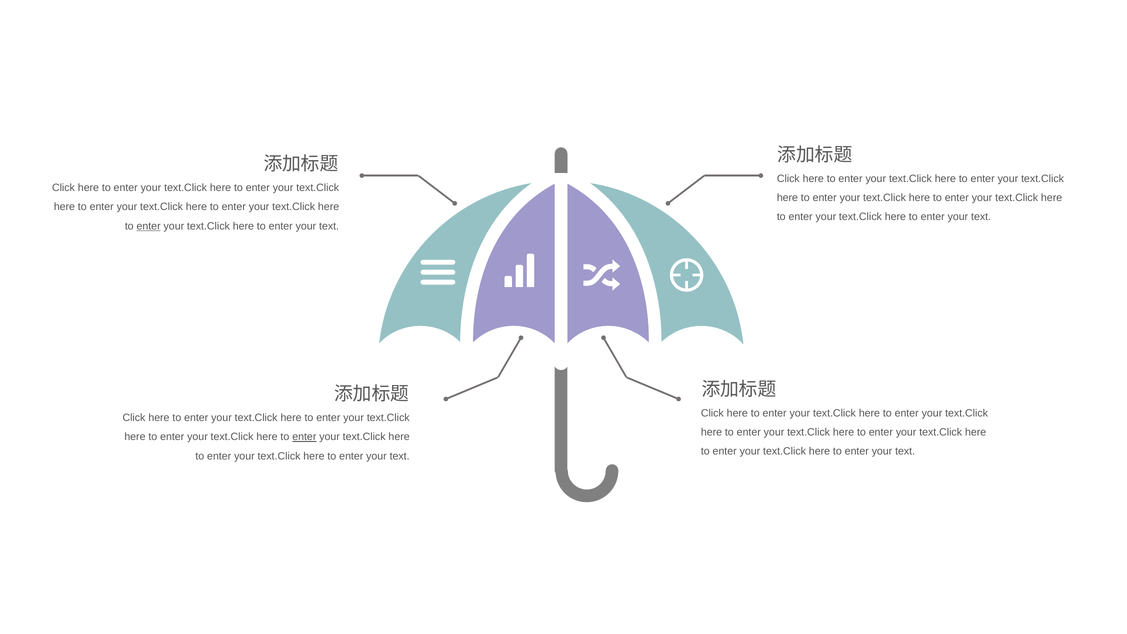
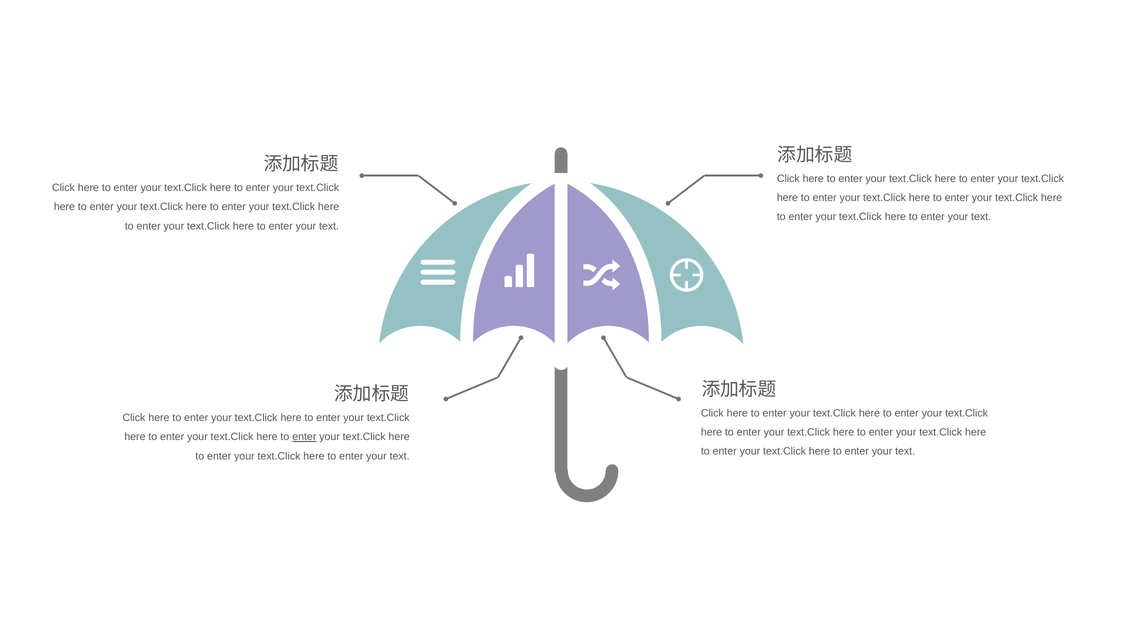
enter at (149, 226) underline: present -> none
